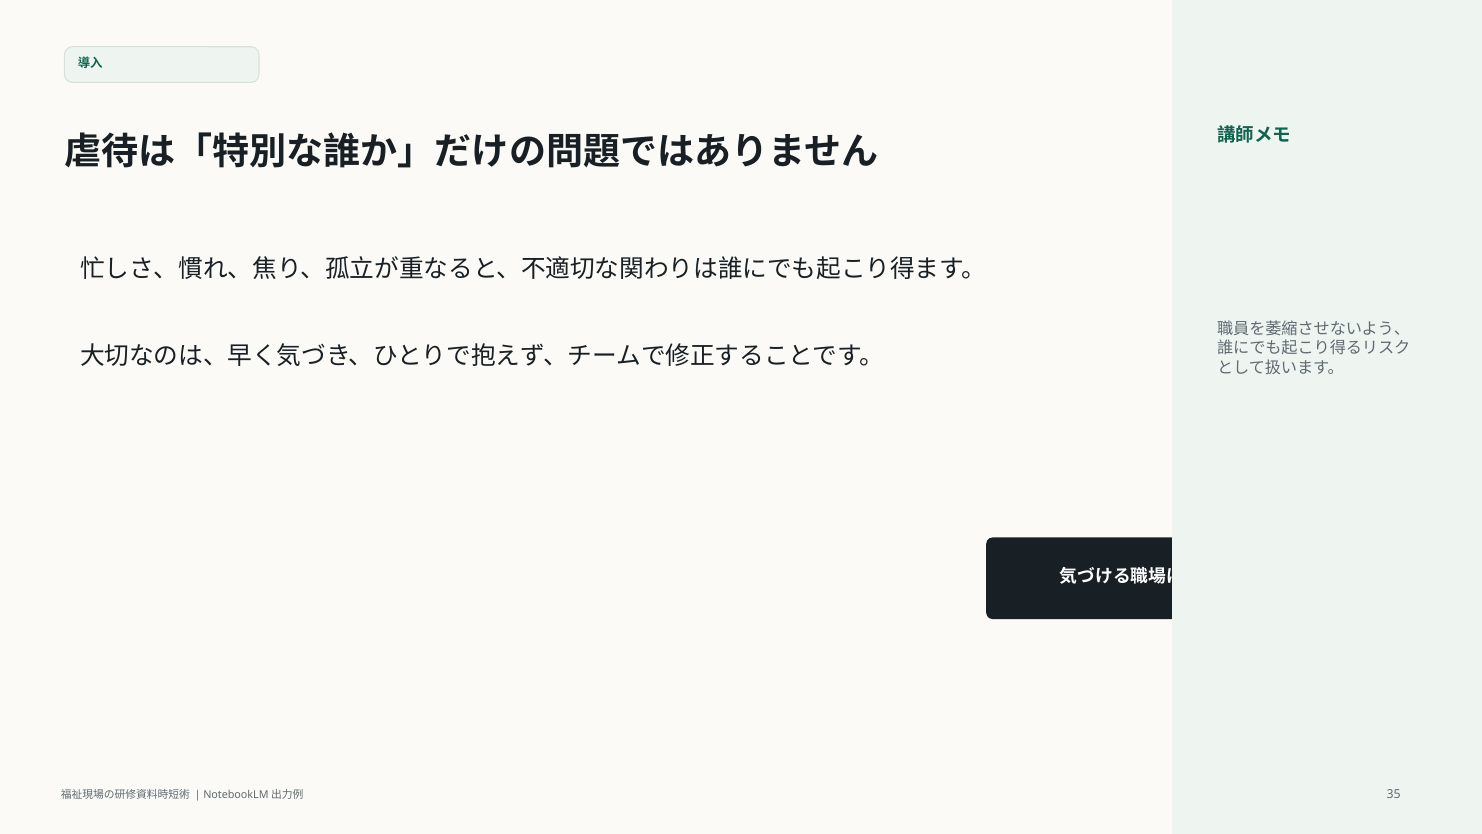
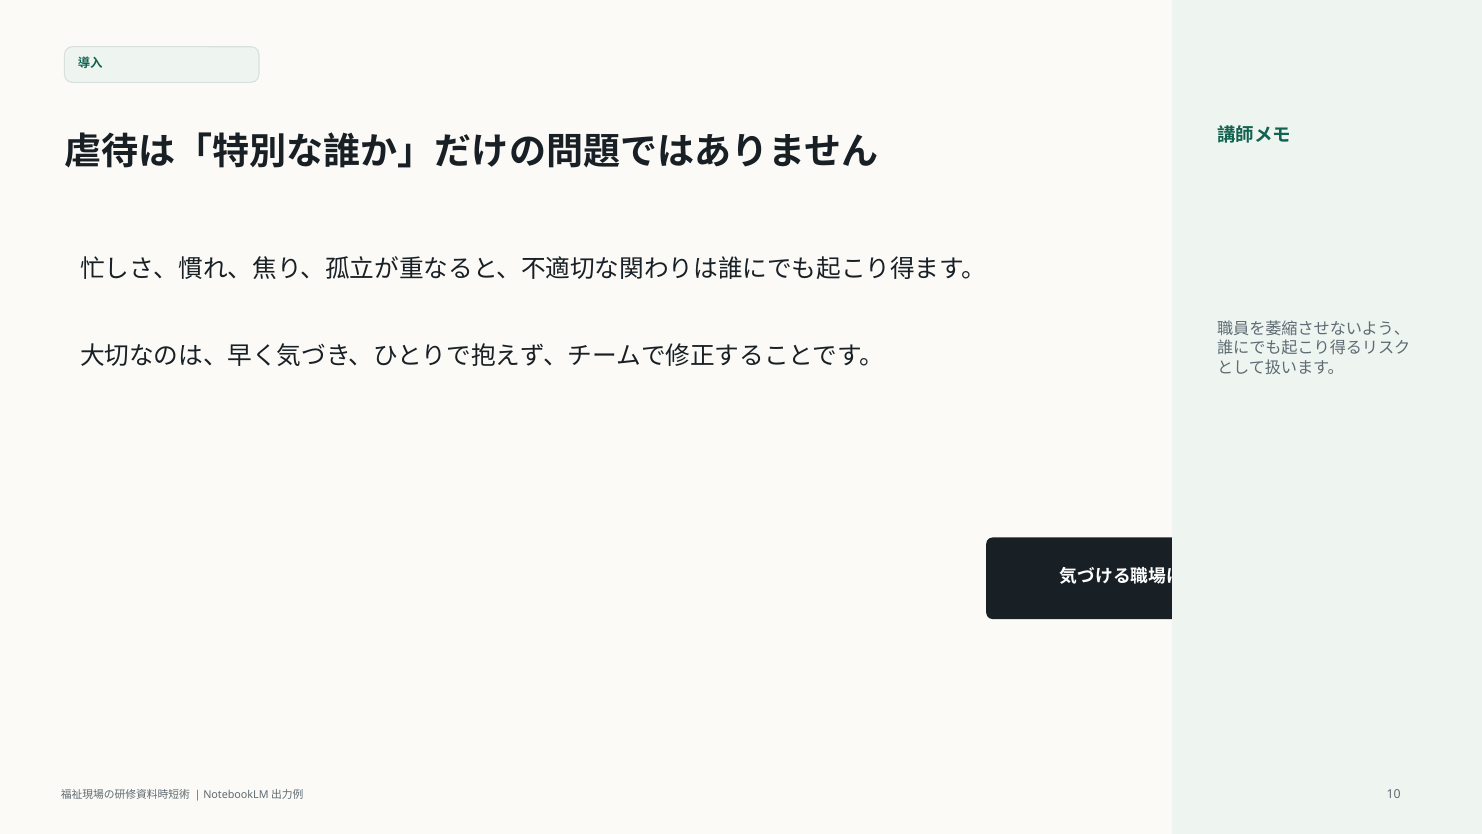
35: 35 -> 10
